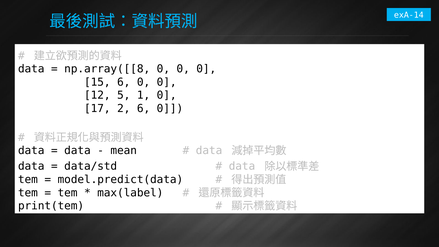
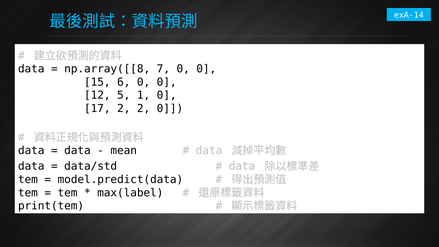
0 at (163, 69): 0 -> 7
2 6: 6 -> 2
